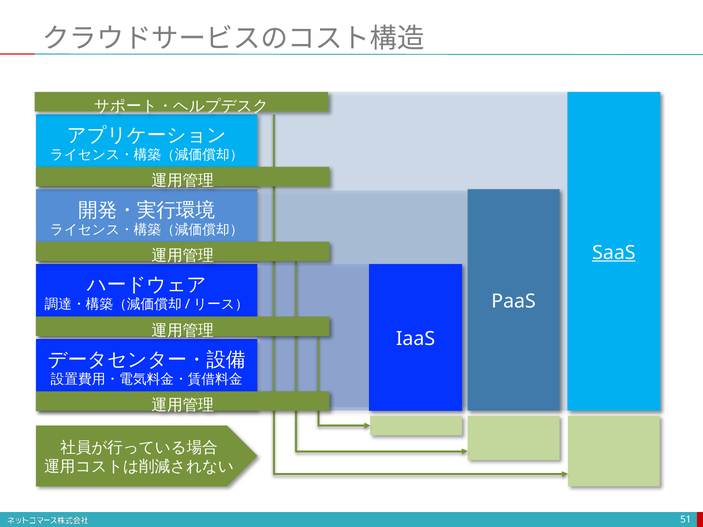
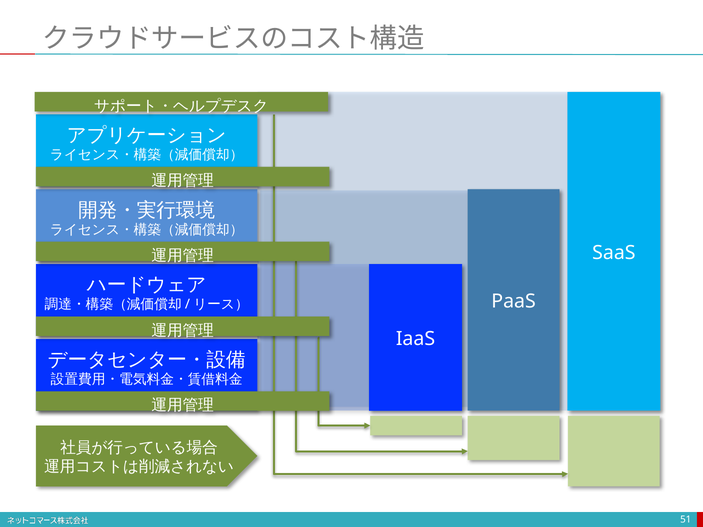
SaaS underline: present -> none
